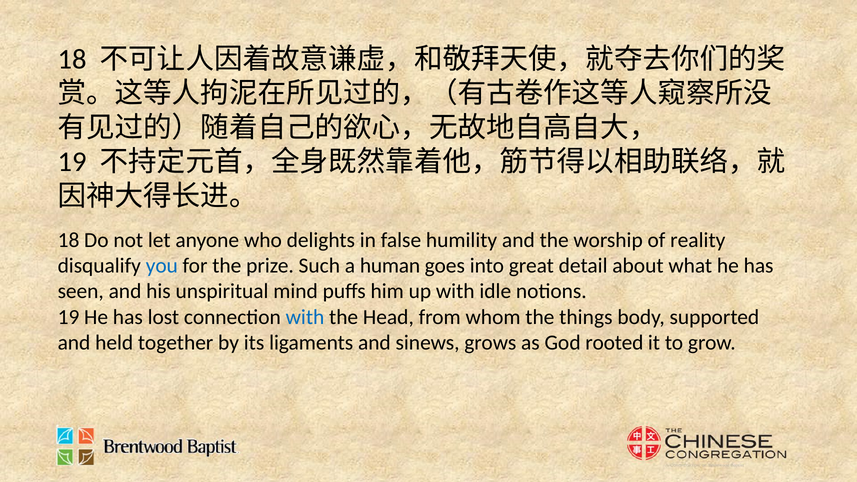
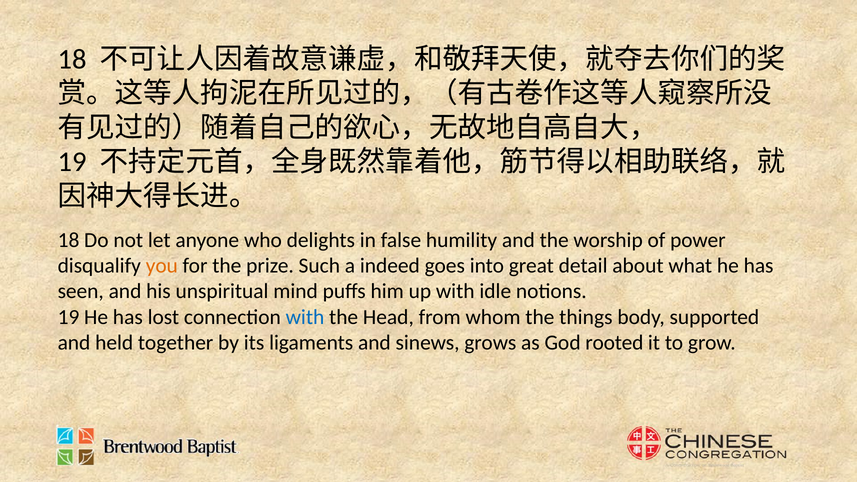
reality: reality -> power
you colour: blue -> orange
human: human -> indeed
